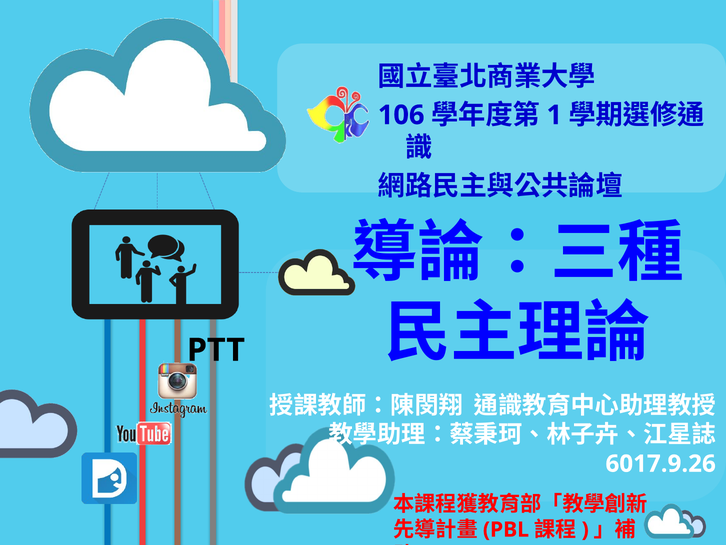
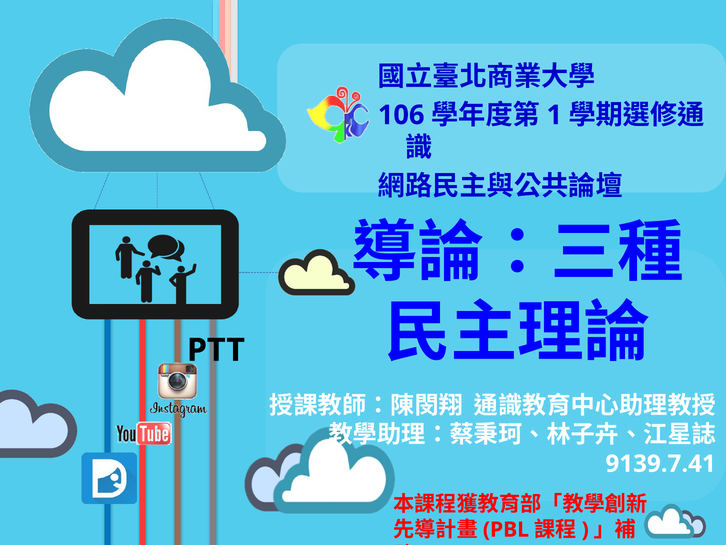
6017.9.26: 6017.9.26 -> 9139.7.41
